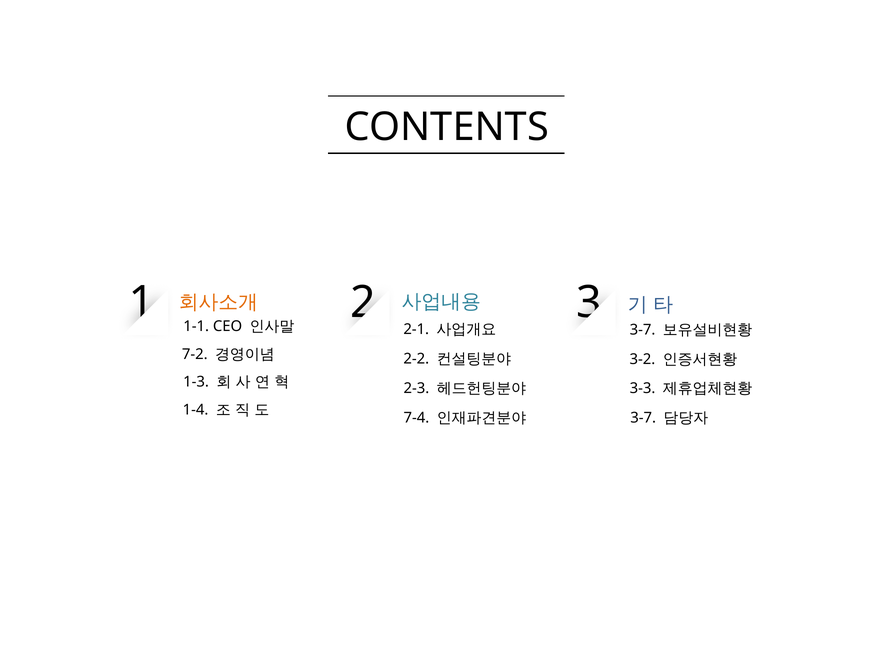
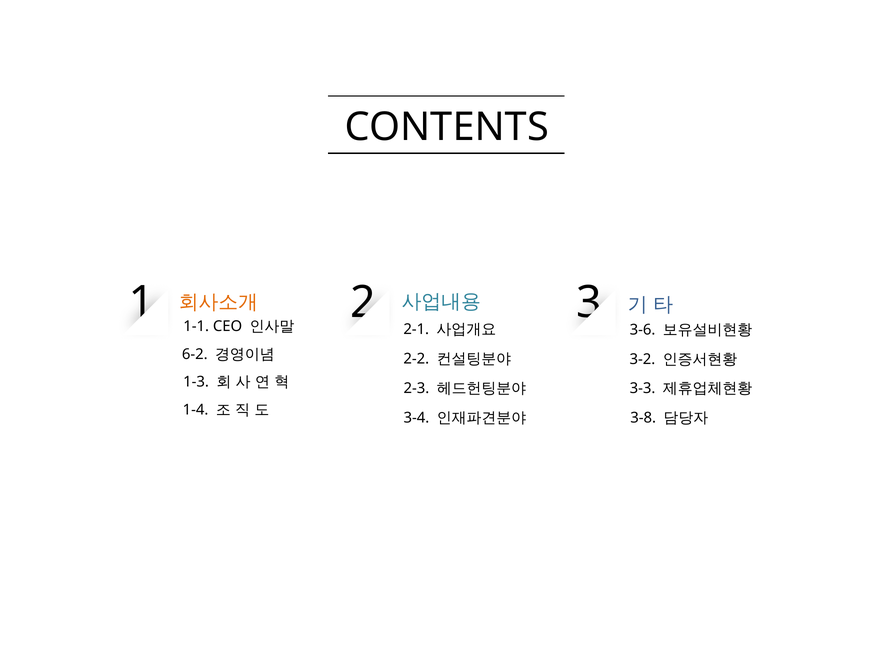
3-7 at (643, 330): 3-7 -> 3-6
7-2: 7-2 -> 6-2
7-4: 7-4 -> 3-4
3-7 at (643, 418): 3-7 -> 3-8
